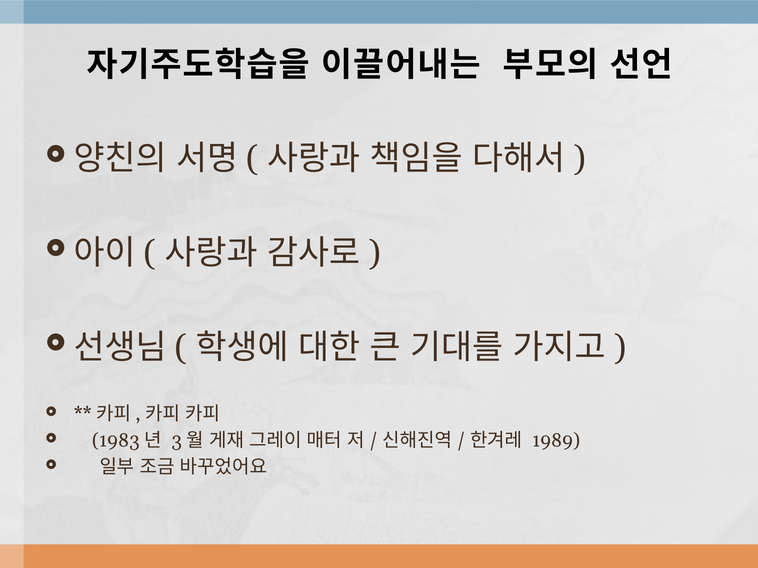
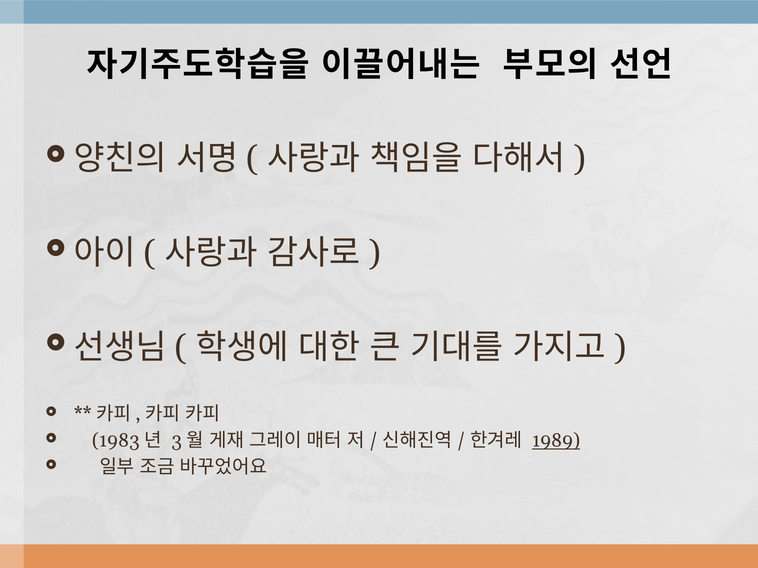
1989 underline: none -> present
